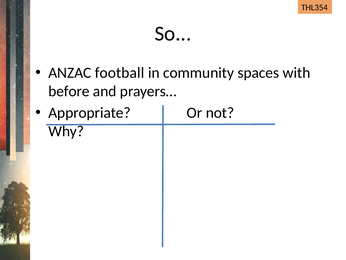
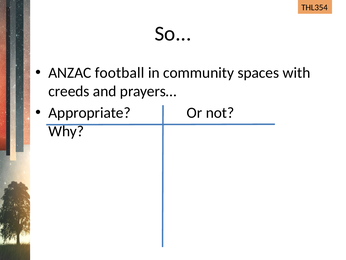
before: before -> creeds
